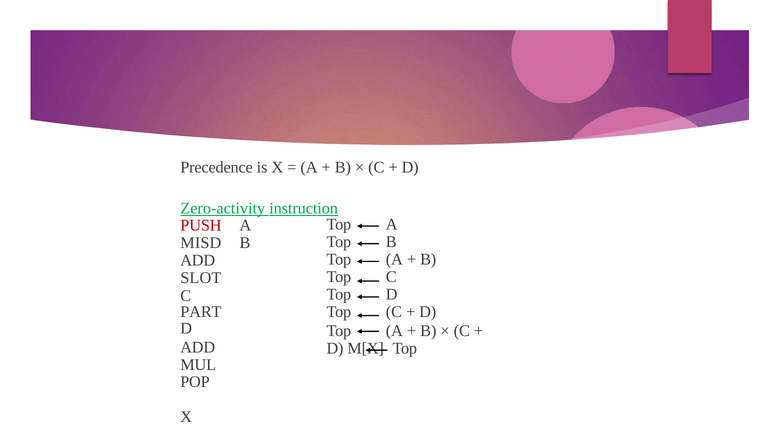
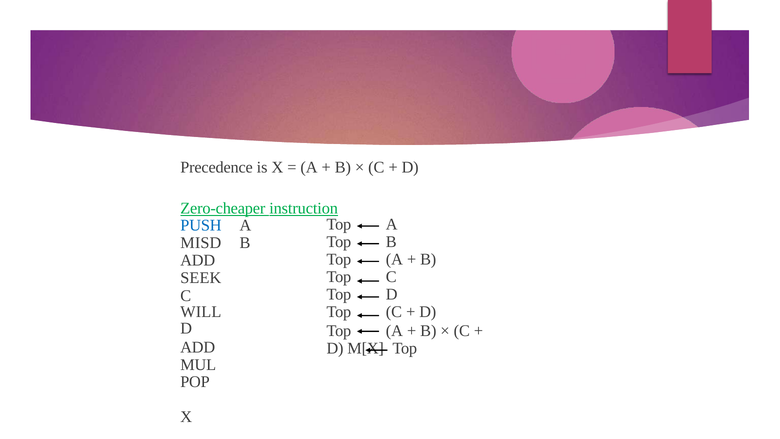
Zero-activity: Zero-activity -> Zero-cheaper
PUSH colour: red -> blue
SLOT: SLOT -> SEEK
PART: PART -> WILL
